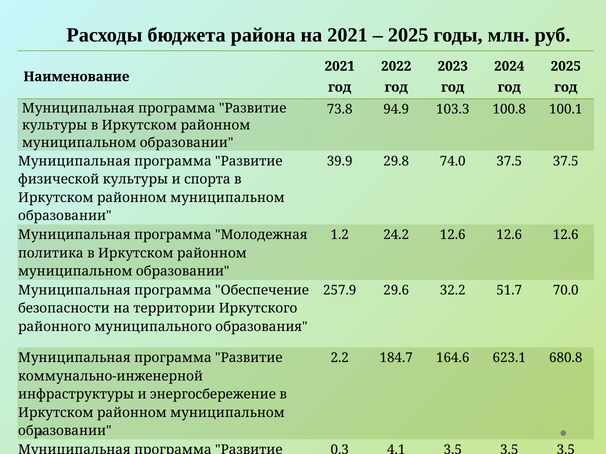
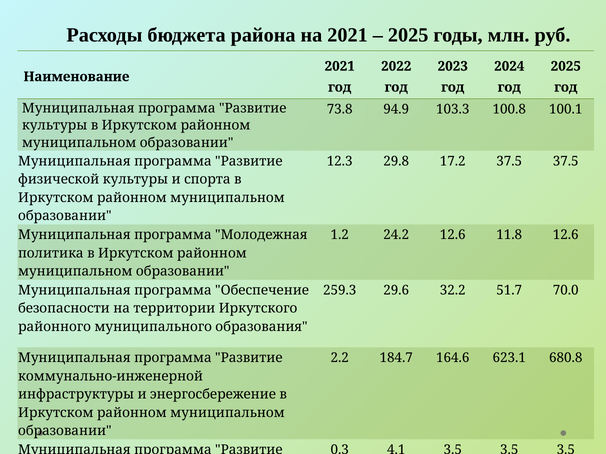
39.9: 39.9 -> 12.3
74.0: 74.0 -> 17.2
24.2 12.6 12.6: 12.6 -> 11.8
257.9: 257.9 -> 259.3
